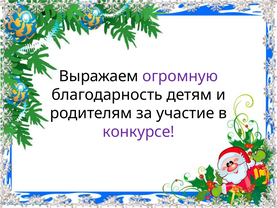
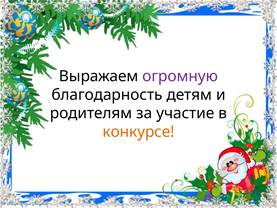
конкурсе colour: purple -> orange
